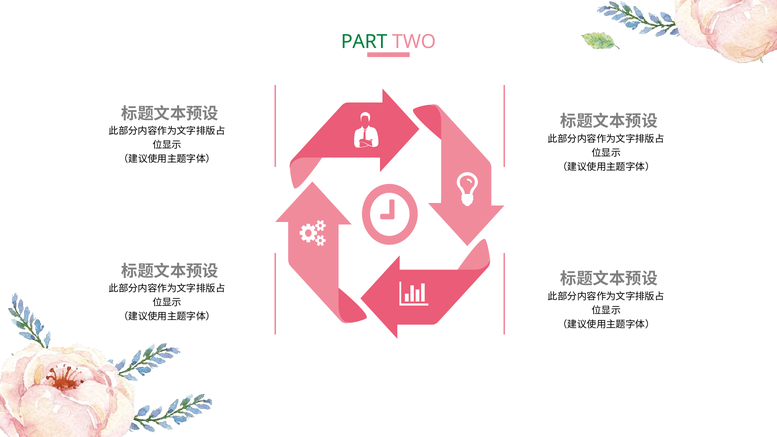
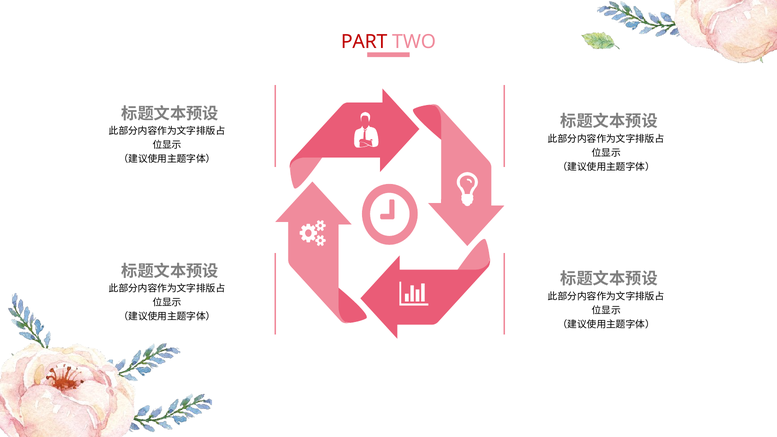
PART colour: green -> red
